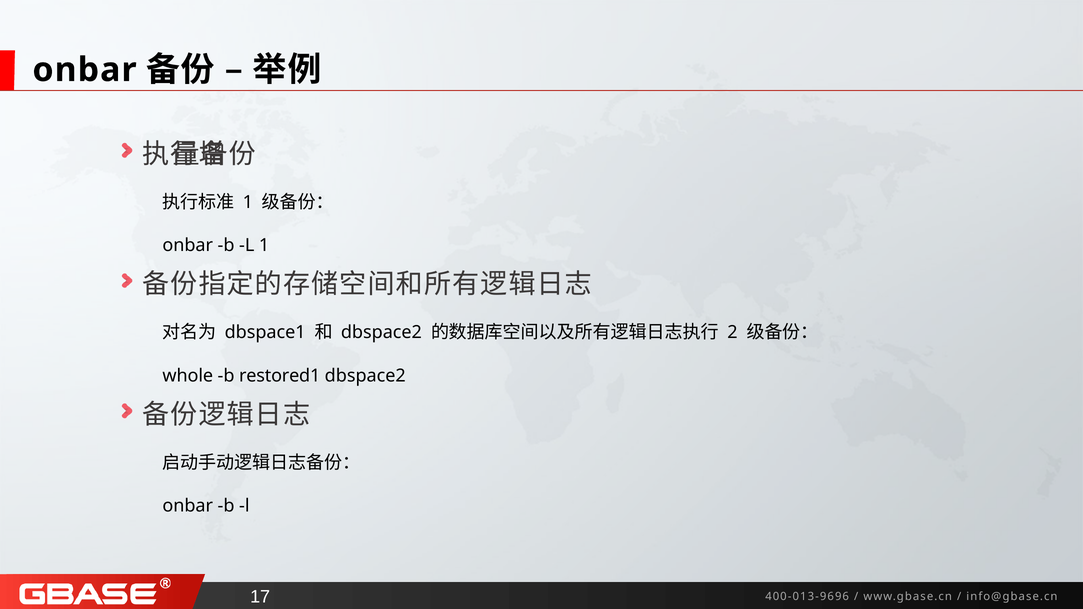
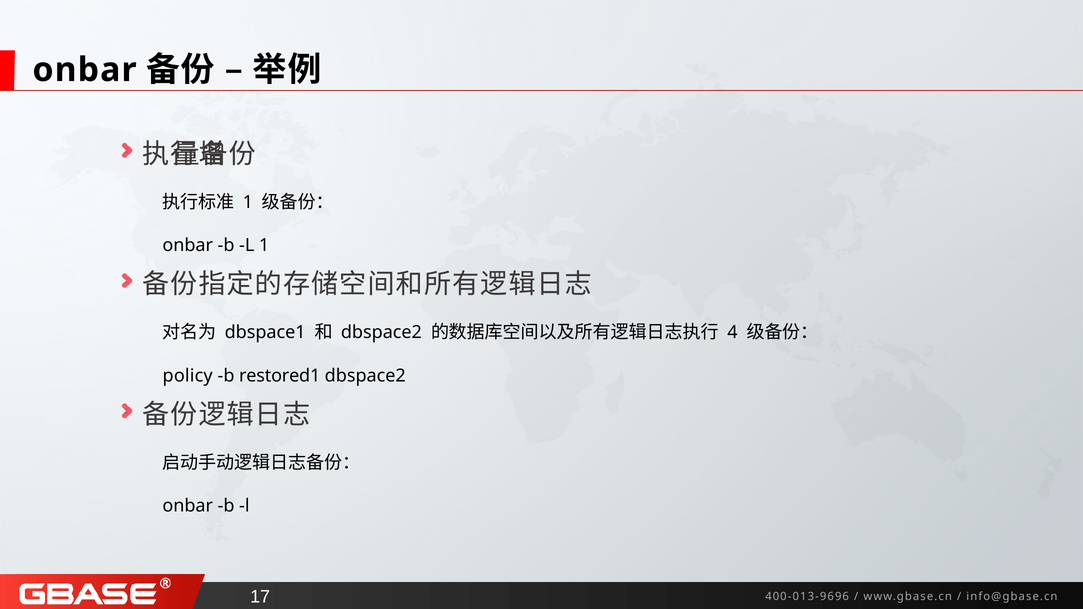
2: 2 -> 4
whole: whole -> policy
